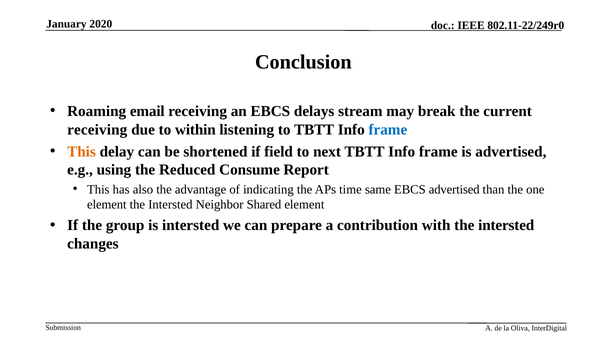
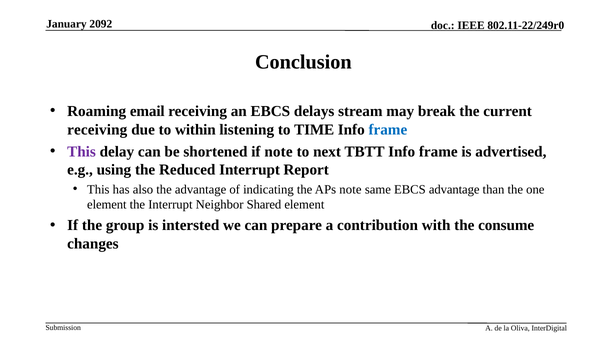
2020: 2020 -> 2092
to TBTT: TBTT -> TIME
This at (82, 151) colour: orange -> purple
if field: field -> note
Reduced Consume: Consume -> Interrupt
APs time: time -> note
EBCS advertised: advertised -> advantage
Intersted at (170, 204): Intersted -> Interrupt
with the intersted: intersted -> consume
